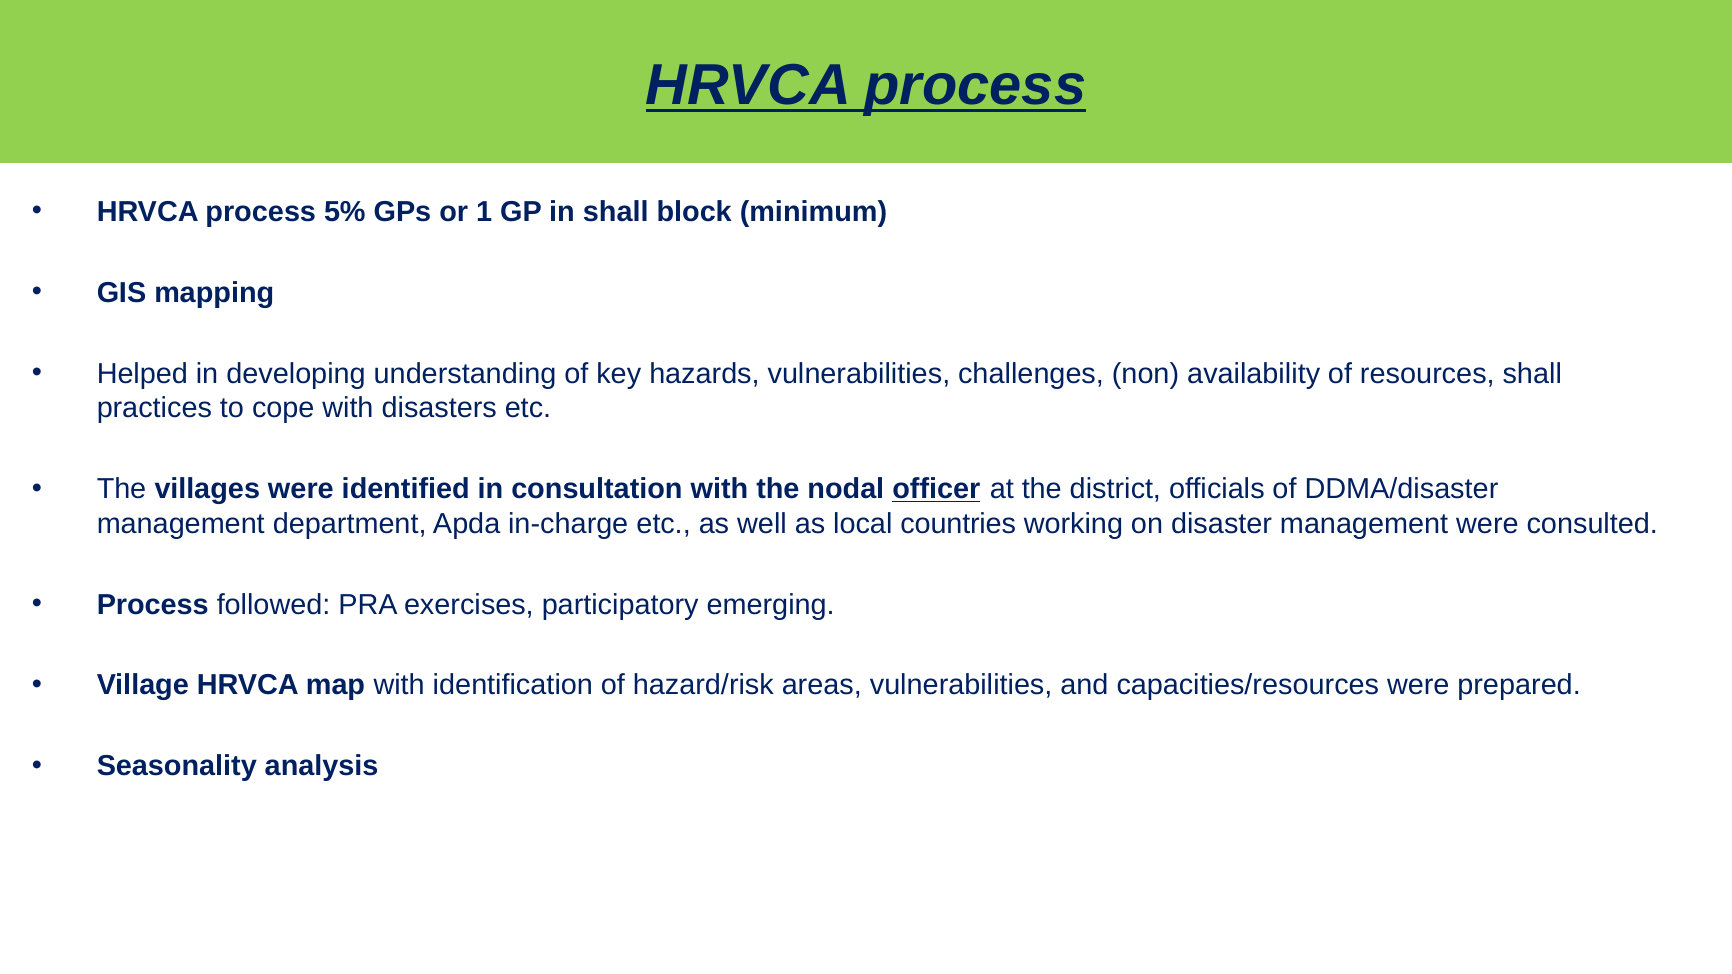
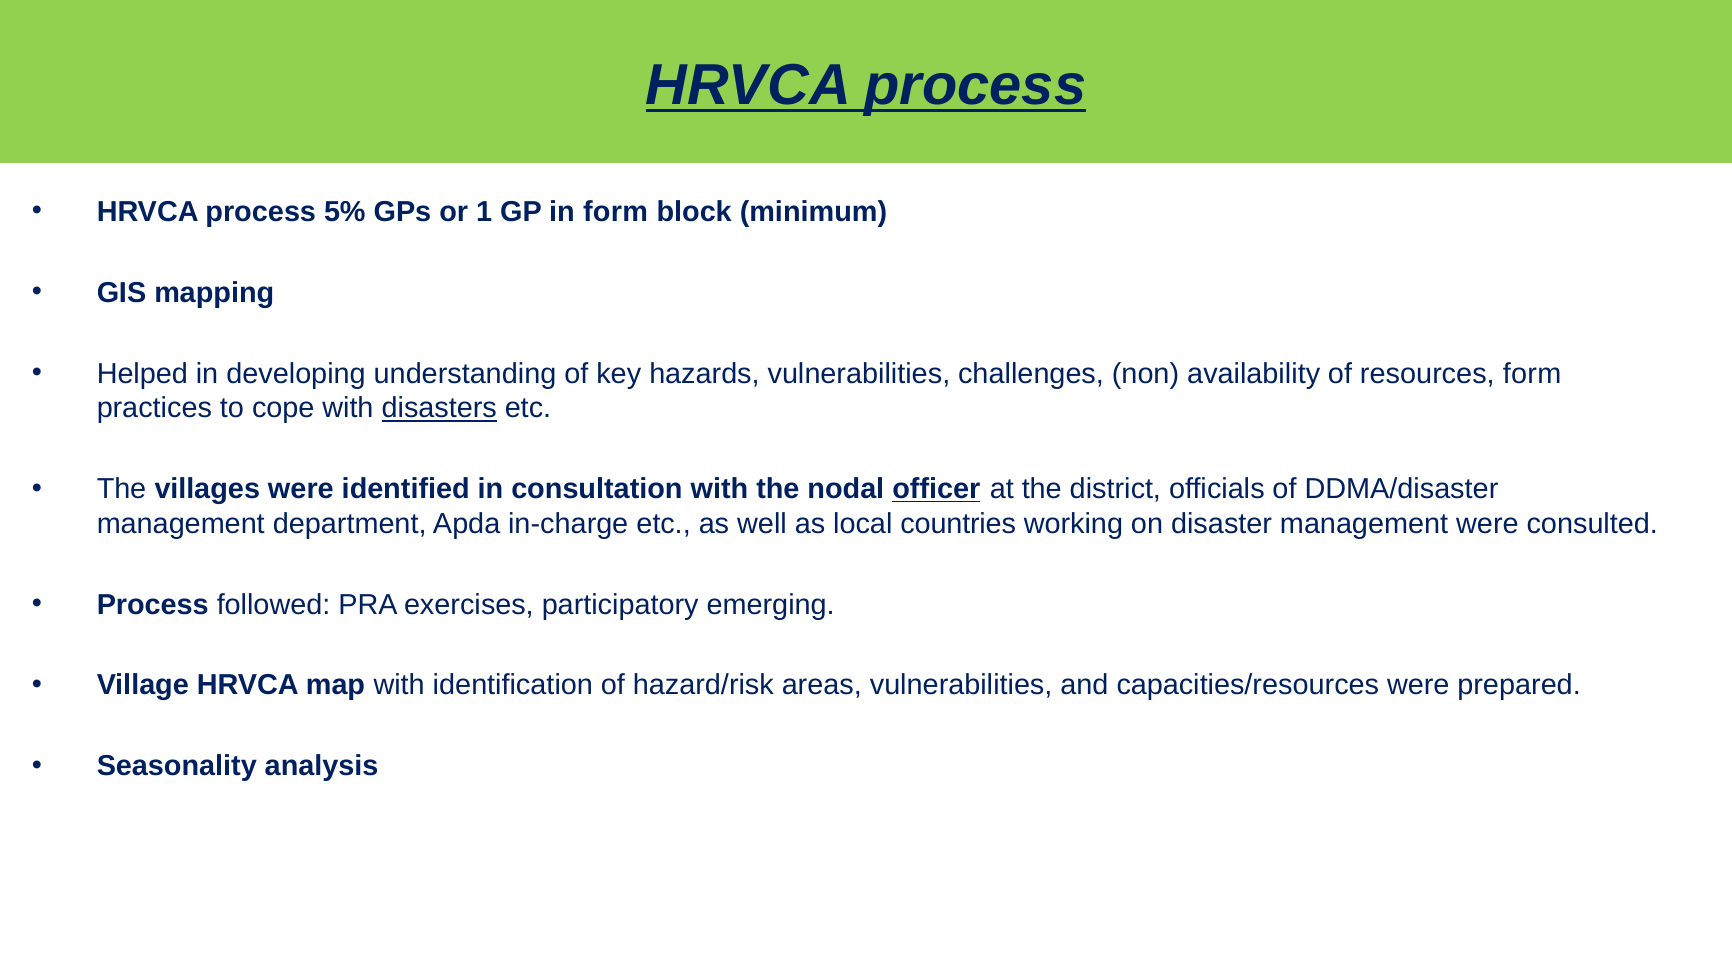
in shall: shall -> form
resources shall: shall -> form
disasters underline: none -> present
